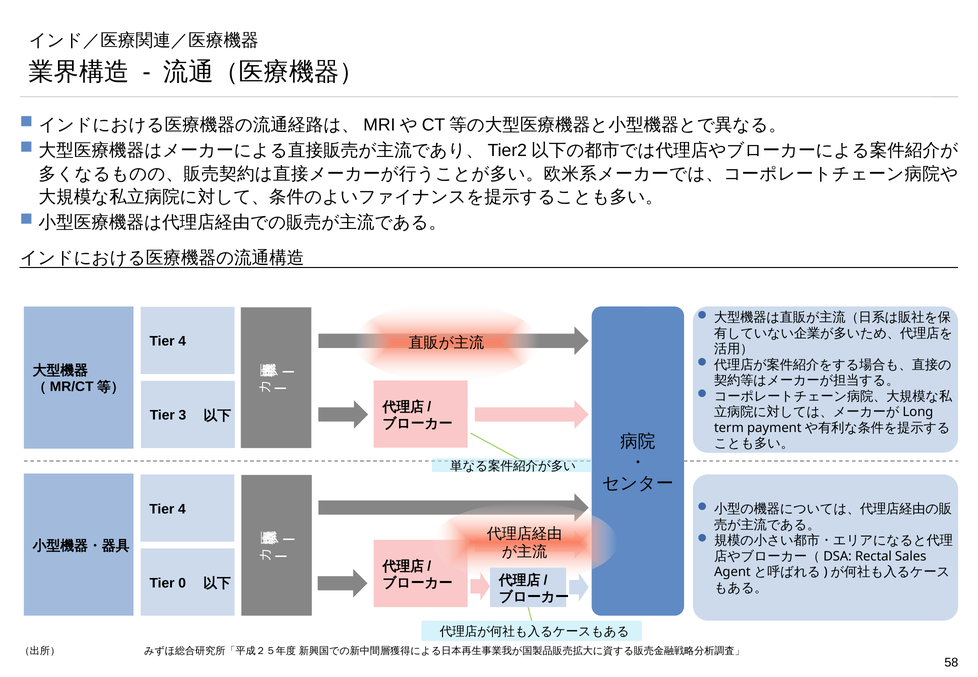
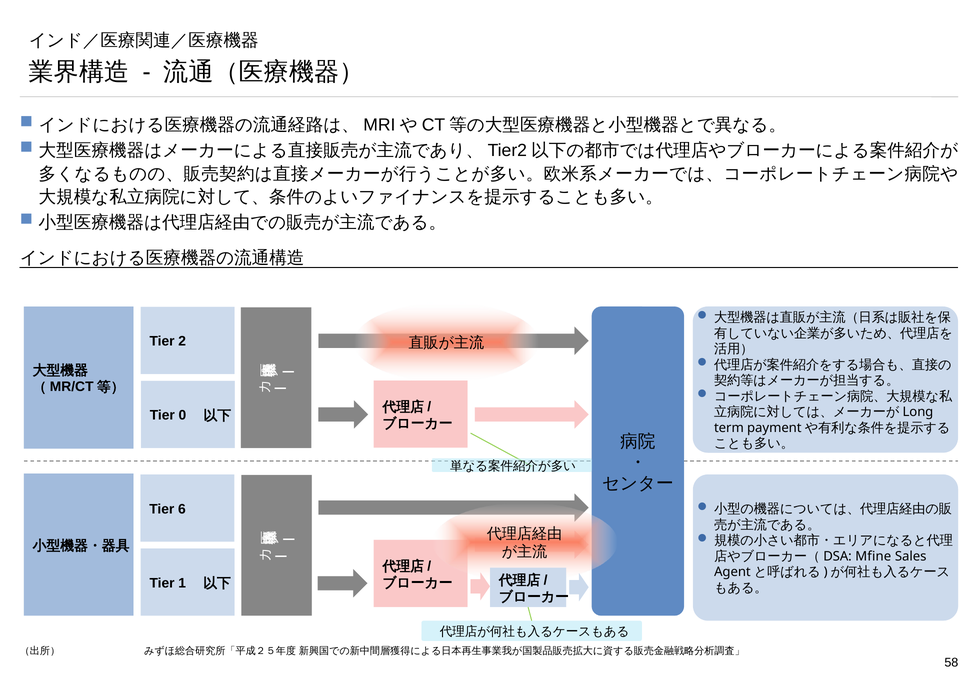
4 at (182, 341): 4 -> 2
3: 3 -> 0
4 at (182, 509): 4 -> 6
Rectal: Rectal -> Mfine
0: 0 -> 1
